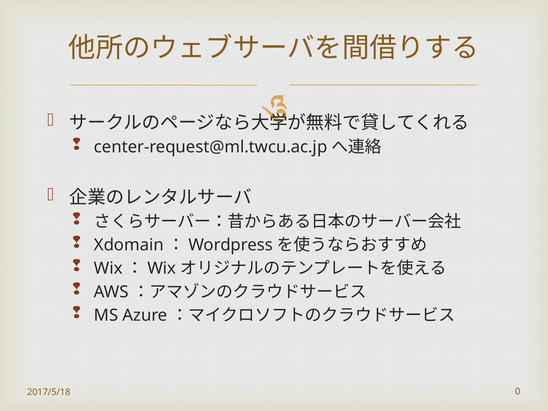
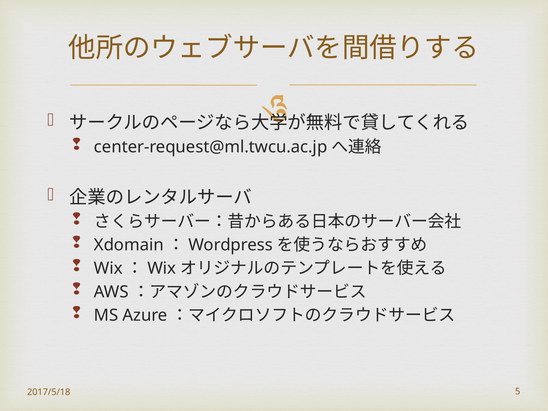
0: 0 -> 5
